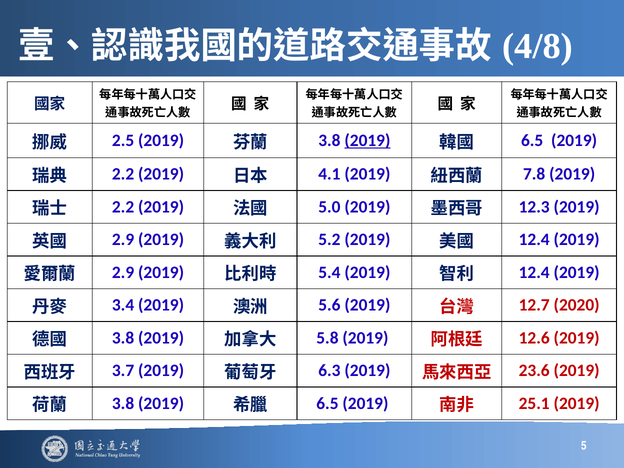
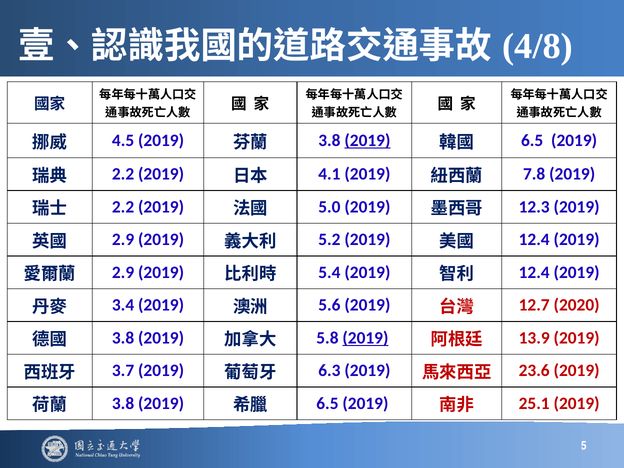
2.5: 2.5 -> 4.5
2019 at (365, 338) underline: none -> present
12.6: 12.6 -> 13.9
